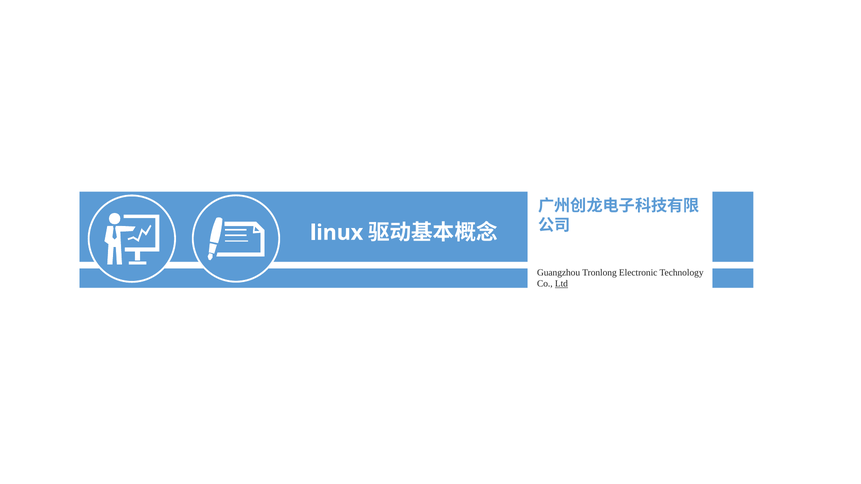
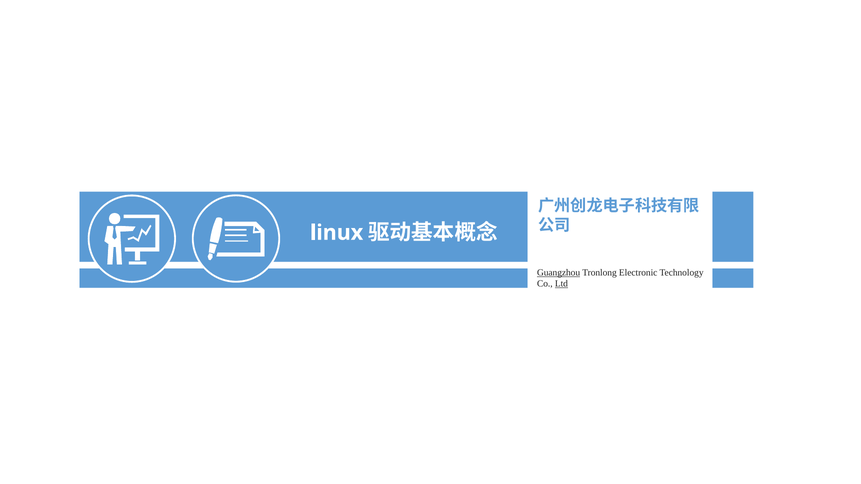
Guangzhou underline: none -> present
